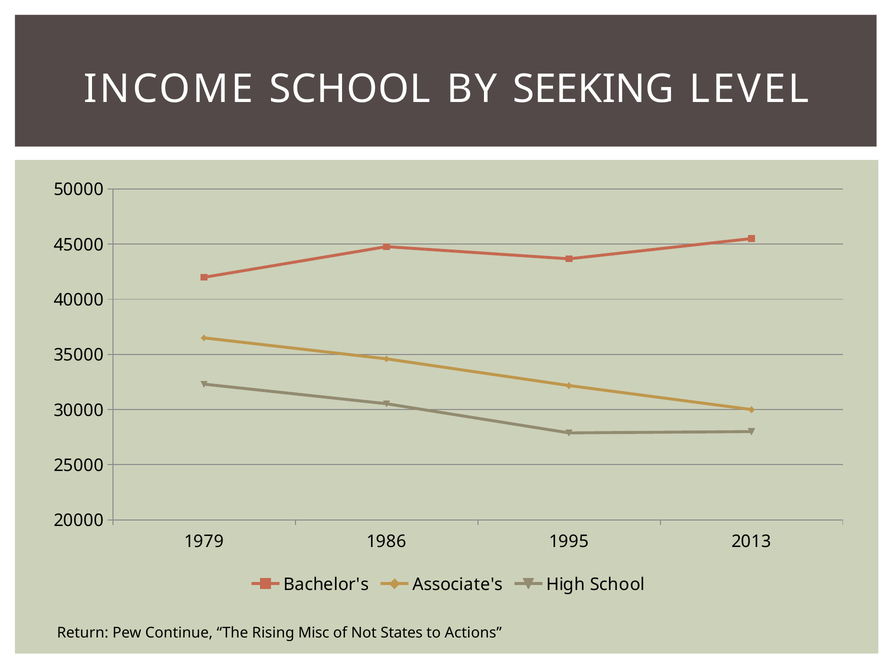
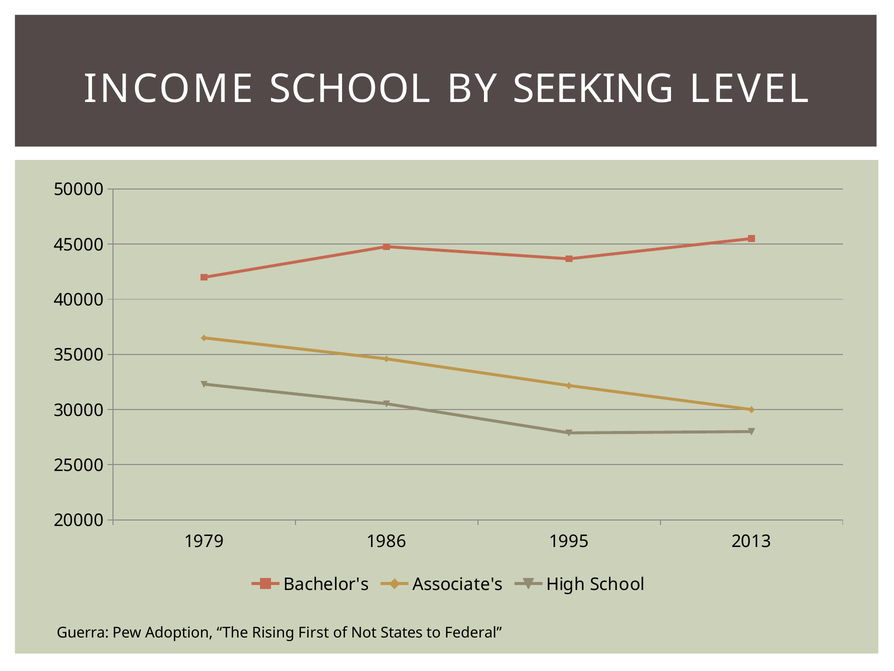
Return: Return -> Guerra
Continue: Continue -> Adoption
Misc: Misc -> First
Actions: Actions -> Federal
